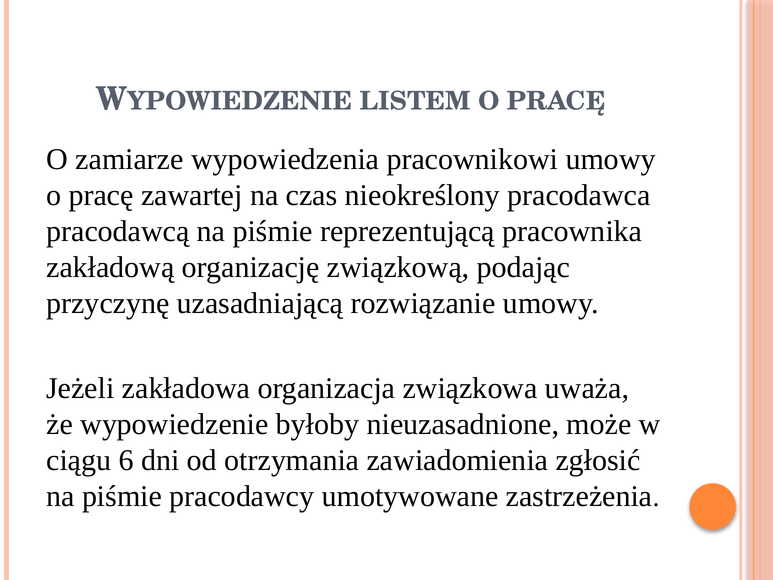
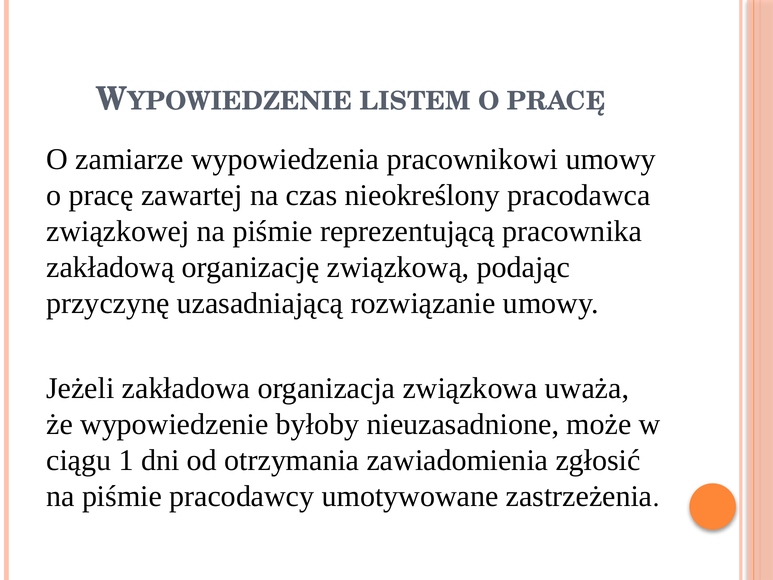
pracodawcą: pracodawcą -> związkowej
6: 6 -> 1
